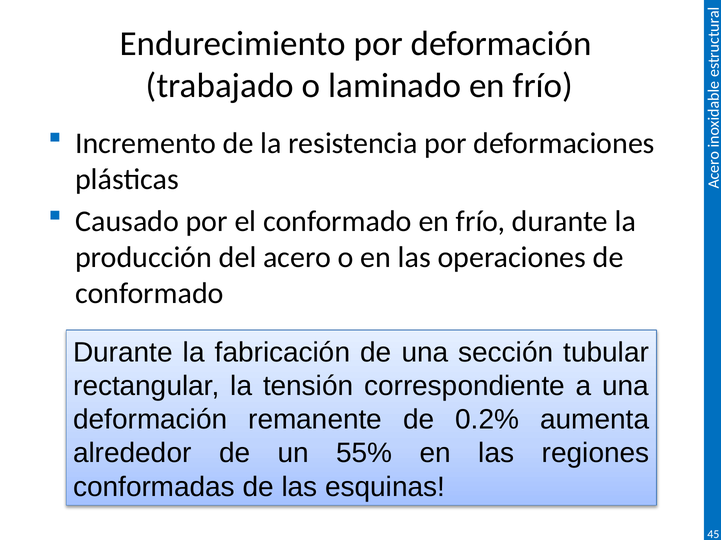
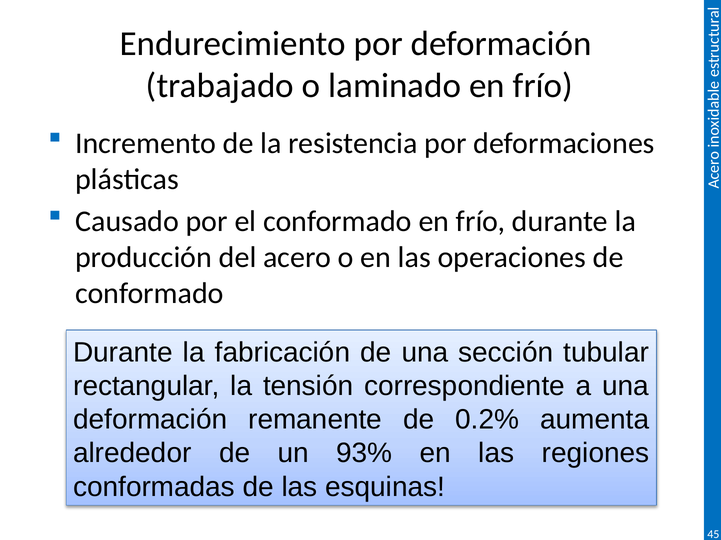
55%: 55% -> 93%
